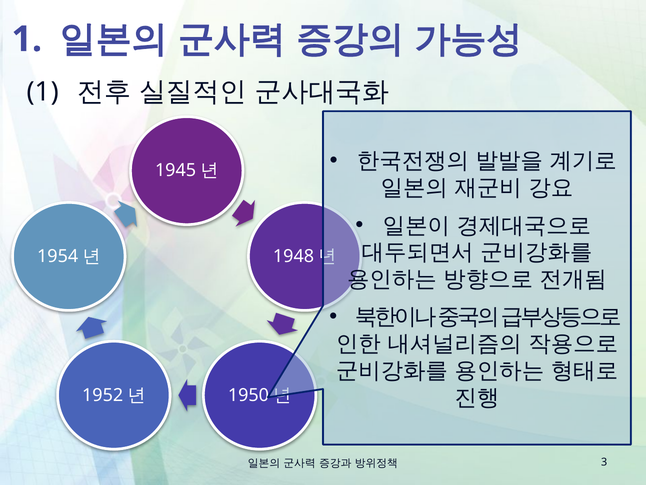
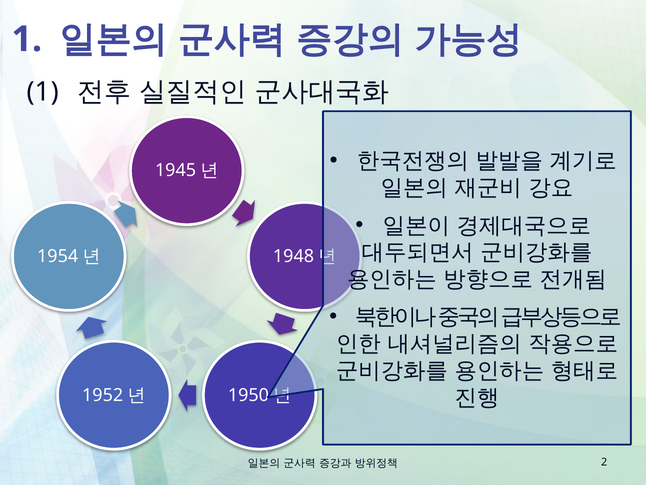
3: 3 -> 2
